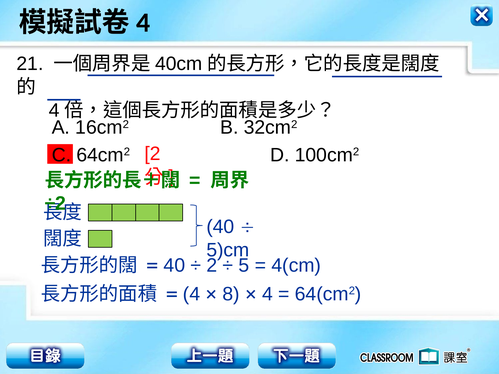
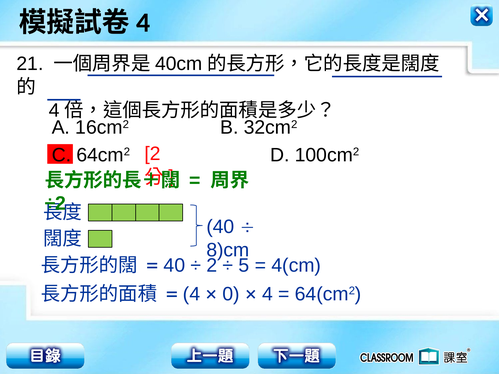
5)cm: 5)cm -> 8)cm
8: 8 -> 0
